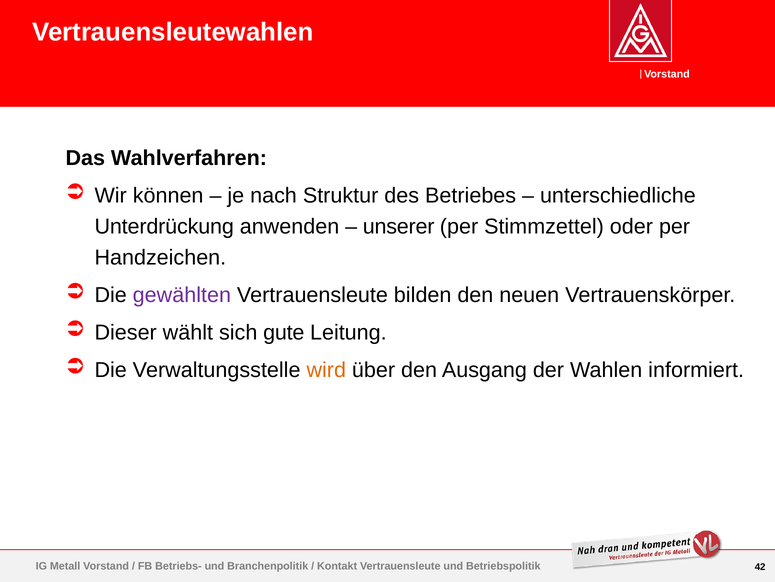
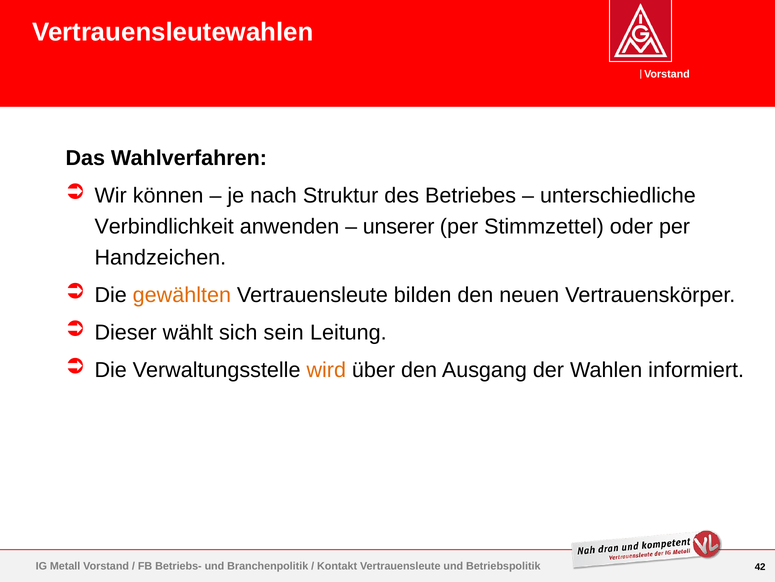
Unterdrückung: Unterdrückung -> Verbindlichkeit
gewählten colour: purple -> orange
gute: gute -> sein
